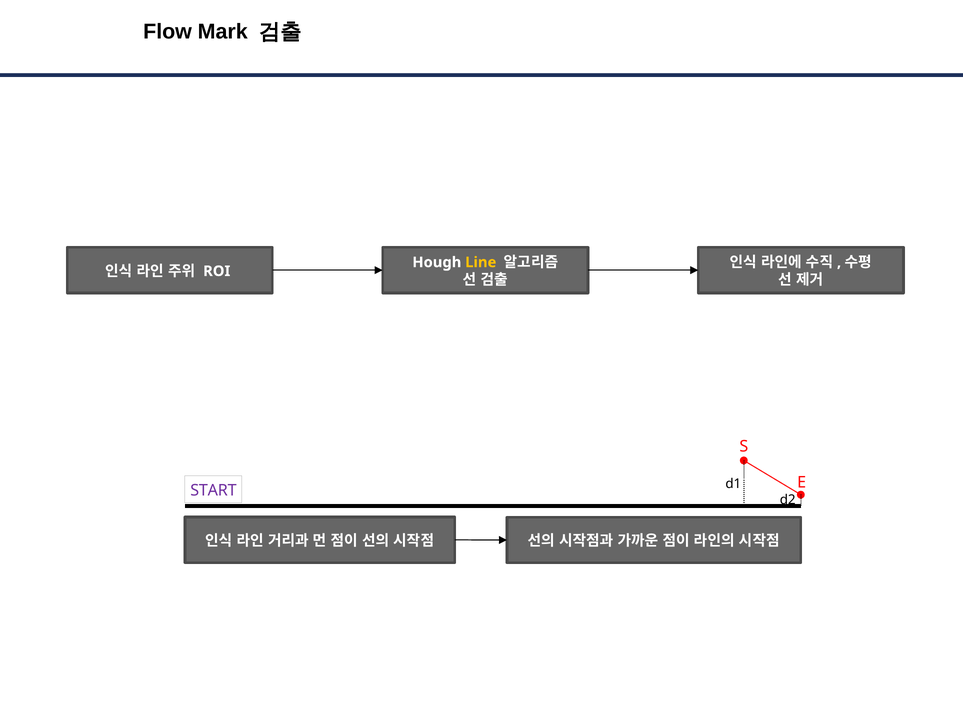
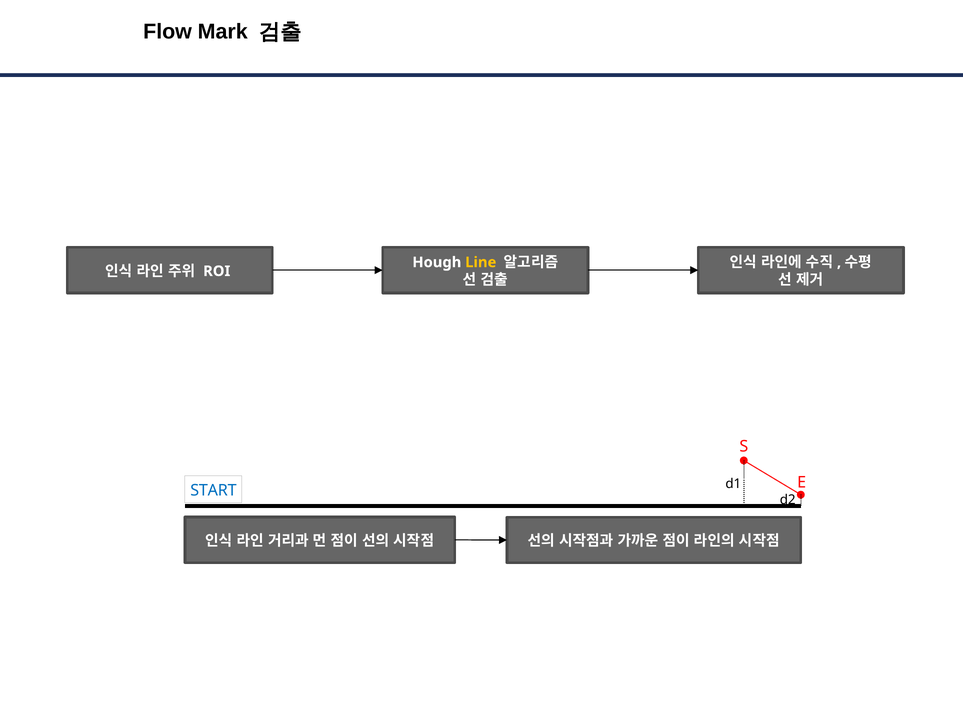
START colour: purple -> blue
